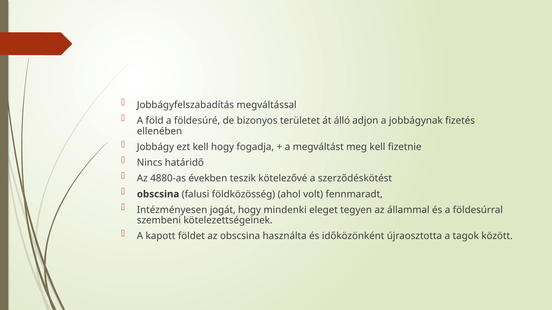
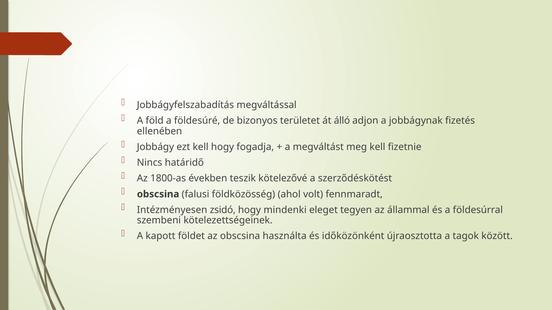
4880-as: 4880-as -> 1800-as
jogát: jogát -> zsidó
